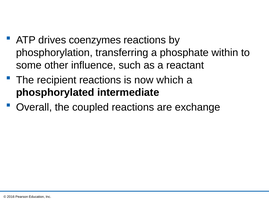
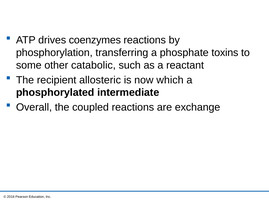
within: within -> toxins
influence: influence -> catabolic
recipient reactions: reactions -> allosteric
